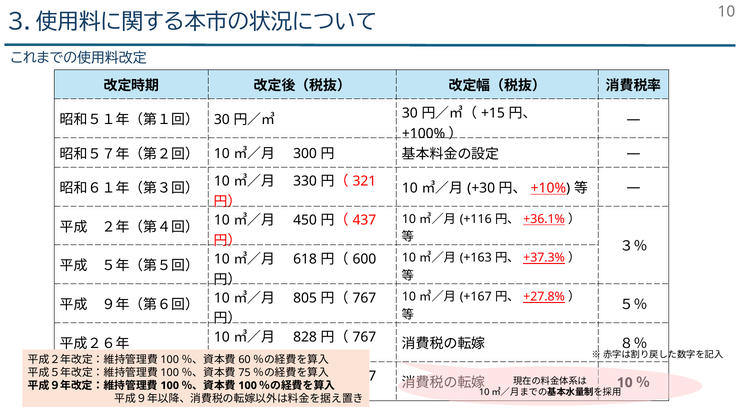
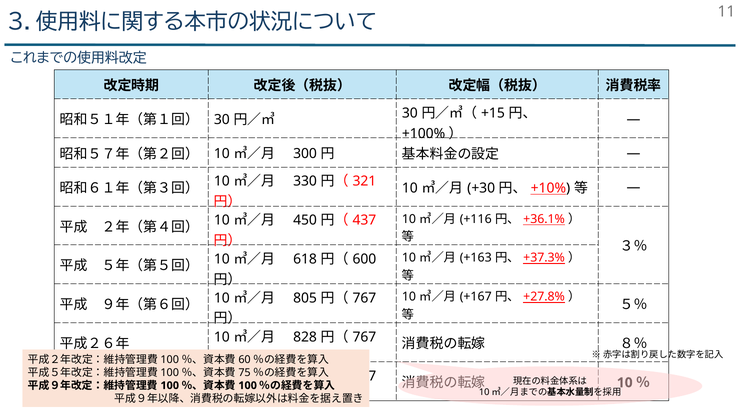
10 at (726, 12): 10 -> 11
